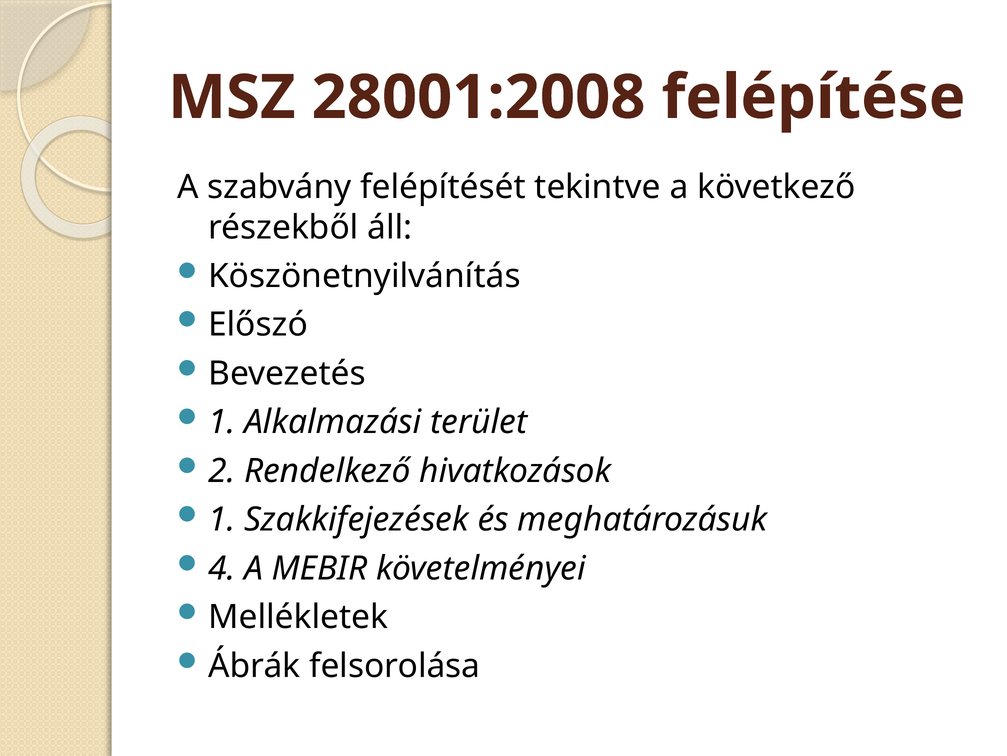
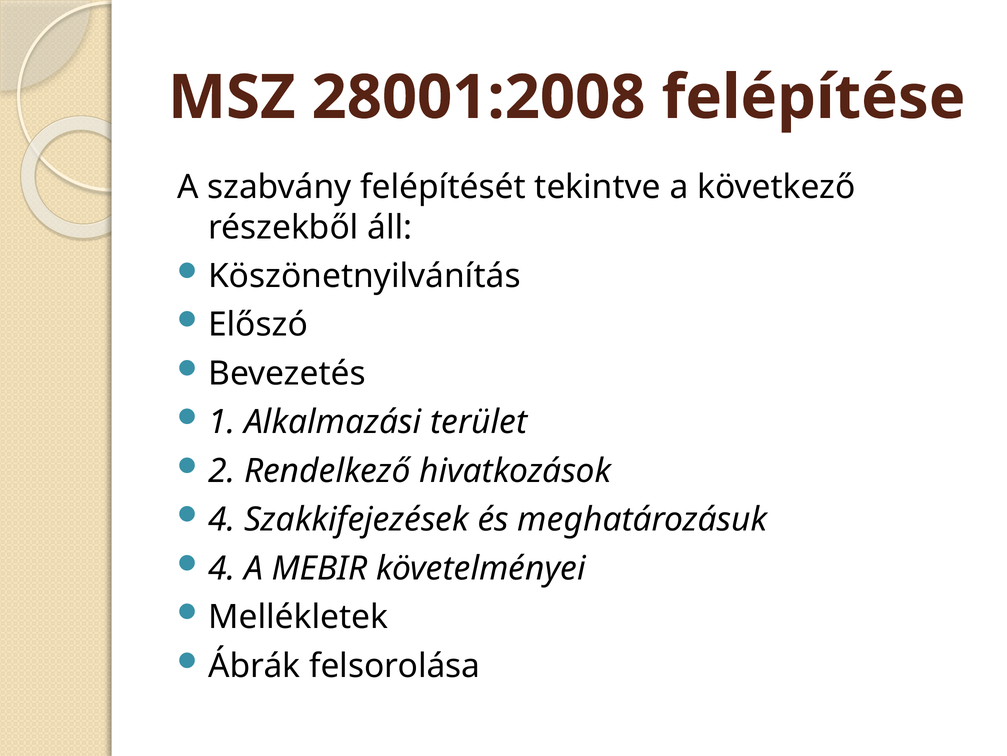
1 at (222, 519): 1 -> 4
